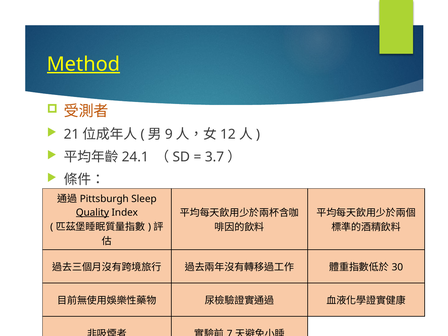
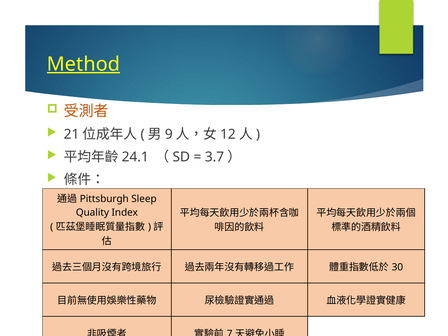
Quality underline: present -> none
